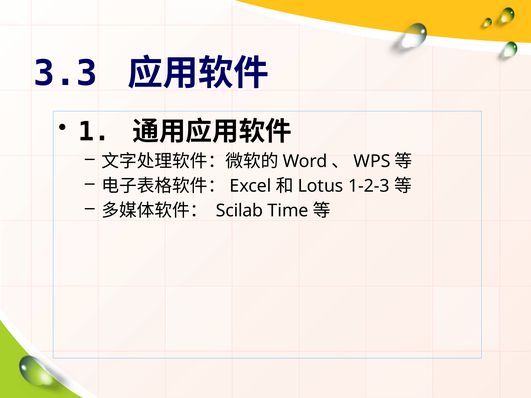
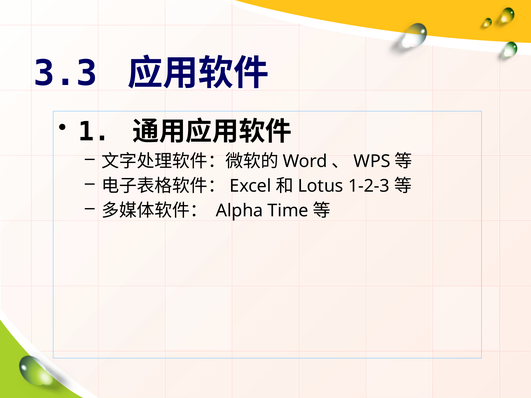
Scilab: Scilab -> Alpha
